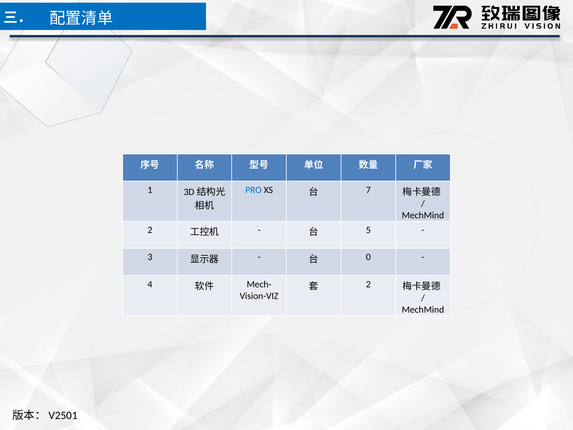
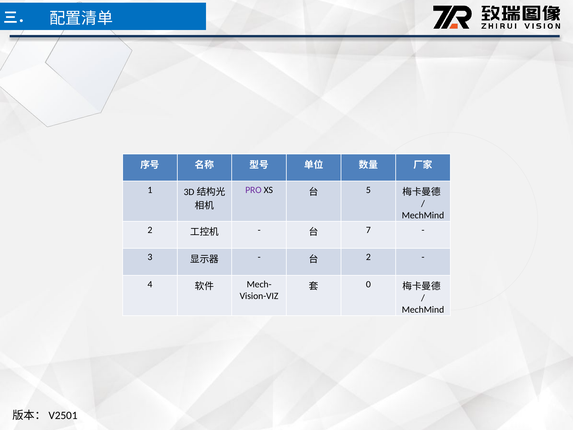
PRO colour: blue -> purple
7: 7 -> 5
5: 5 -> 7
0 at (368, 257): 0 -> 2
2 at (368, 284): 2 -> 0
